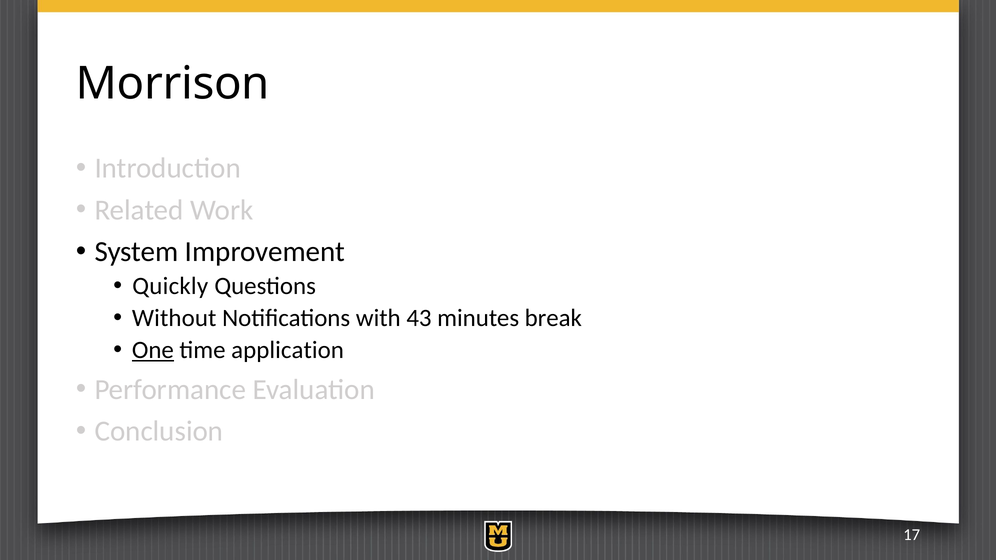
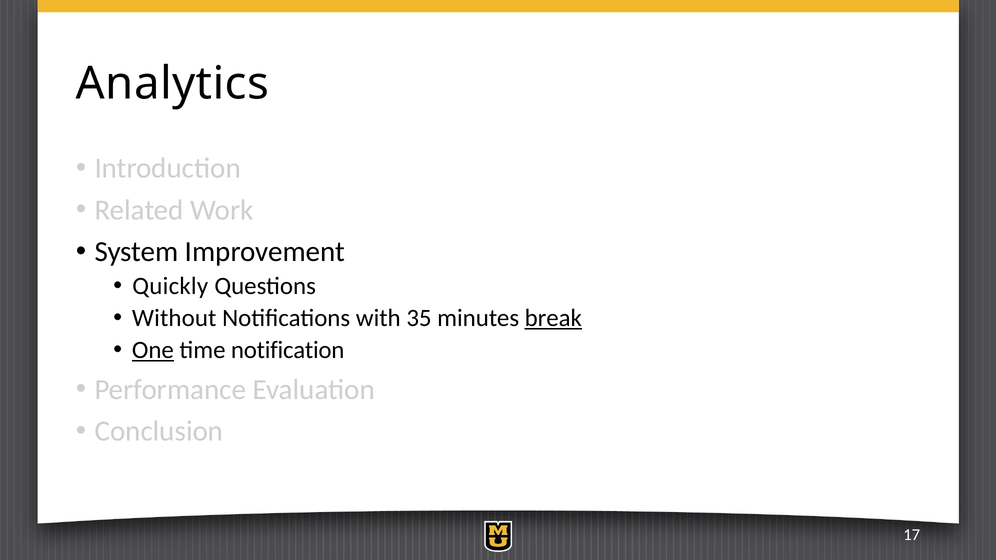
Morrison: Morrison -> Analytics
43: 43 -> 35
break underline: none -> present
application: application -> notification
